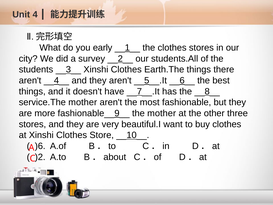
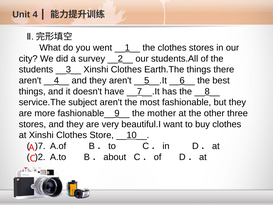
early: early -> went
service.The mother: mother -> subject
)6: )6 -> )7
